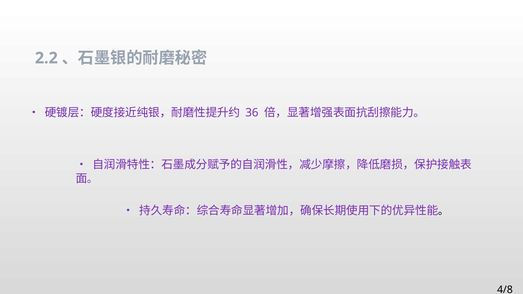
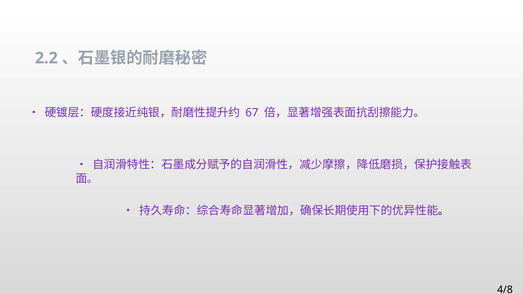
36: 36 -> 67
